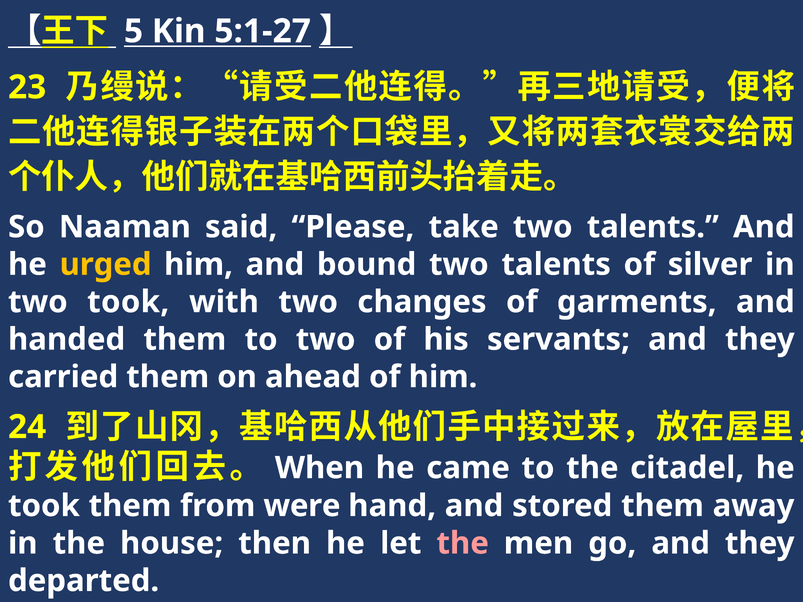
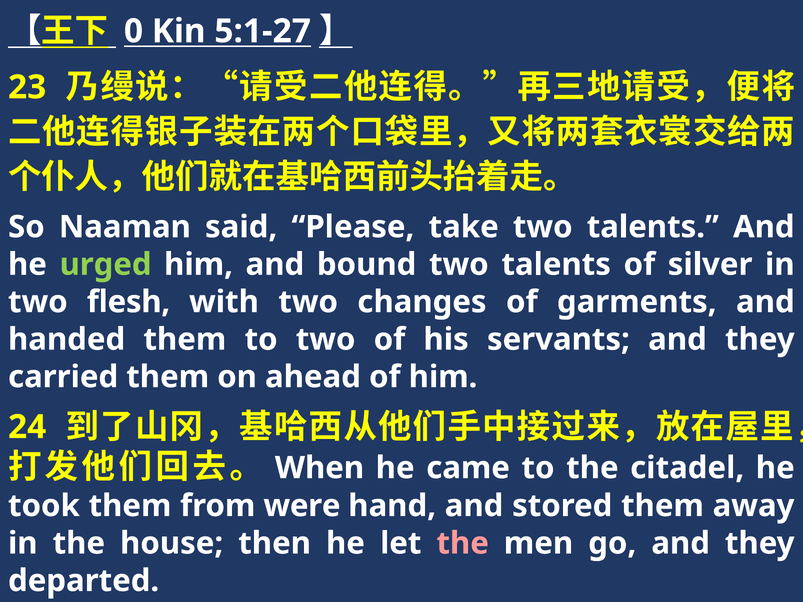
5: 5 -> 0
urged colour: yellow -> light green
two took: took -> flesh
